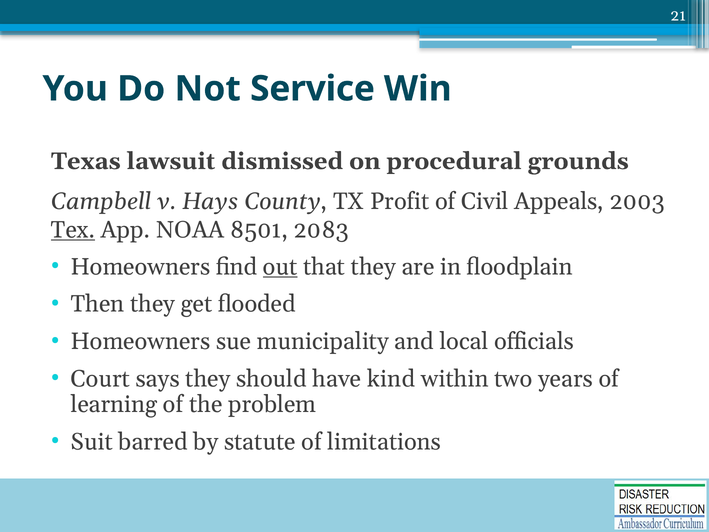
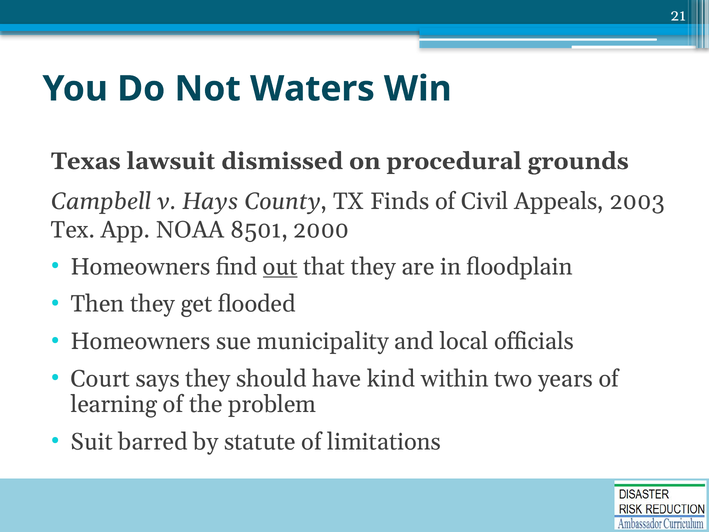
Service: Service -> Waters
Profit: Profit -> Finds
Tex underline: present -> none
2083: 2083 -> 2000
